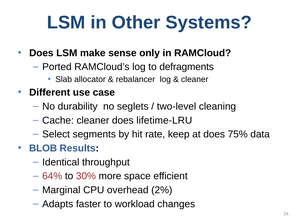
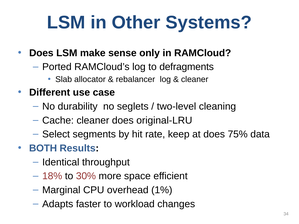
lifetime-LRU: lifetime-LRU -> original-LRU
BLOB: BLOB -> BOTH
64%: 64% -> 18%
2%: 2% -> 1%
